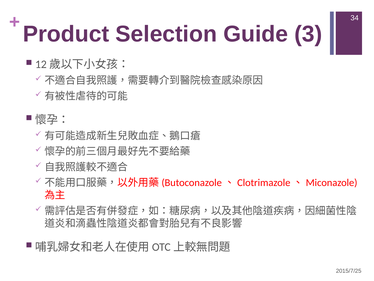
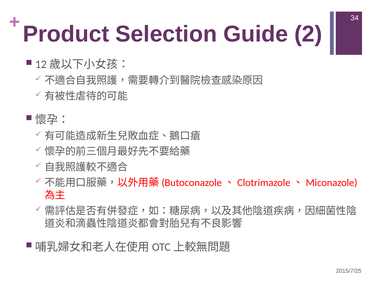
3: 3 -> 2
